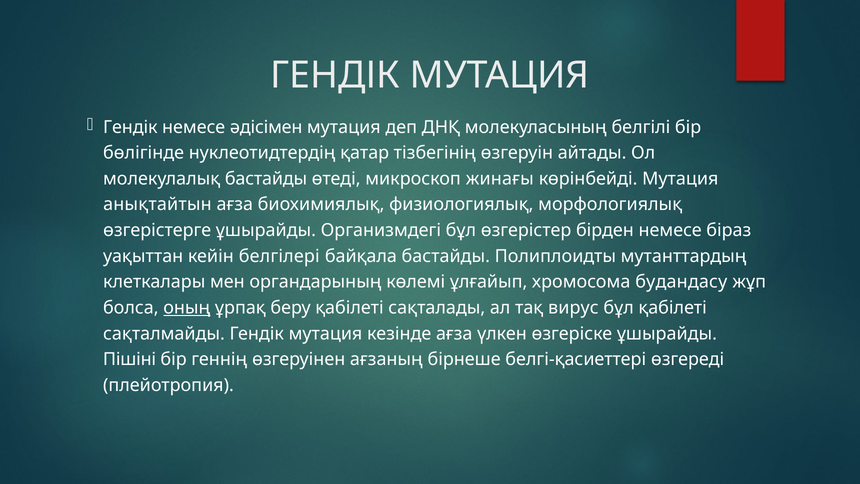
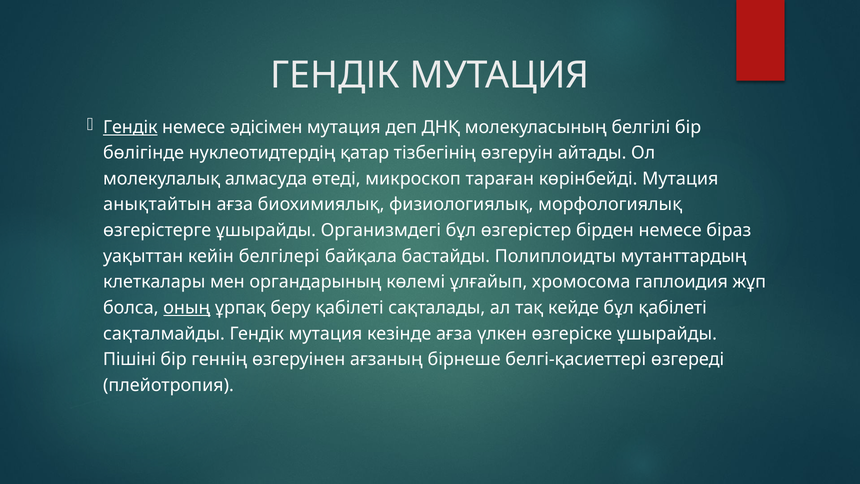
Гендік at (130, 127) underline: none -> present
молекулалық бастайды: бастайды -> алмасуда
жинағы: жинағы -> тараған
будандасу: будандасу -> гаплоидия
вирус: вирус -> кейде
